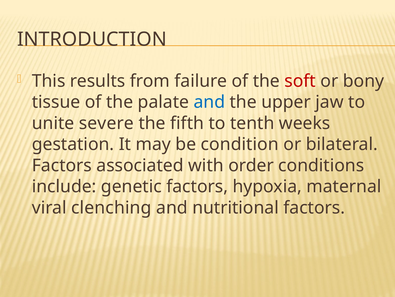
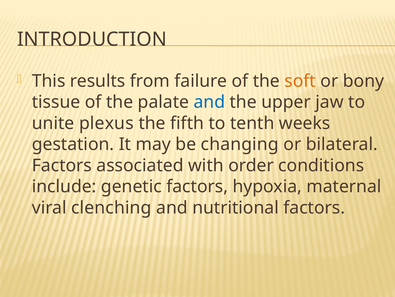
soft colour: red -> orange
severe: severe -> plexus
condition: condition -> changing
